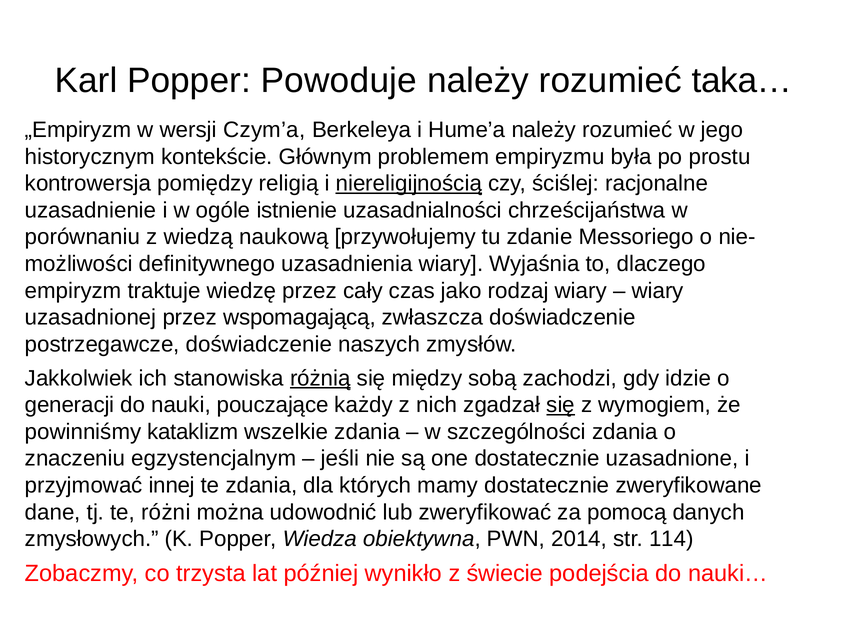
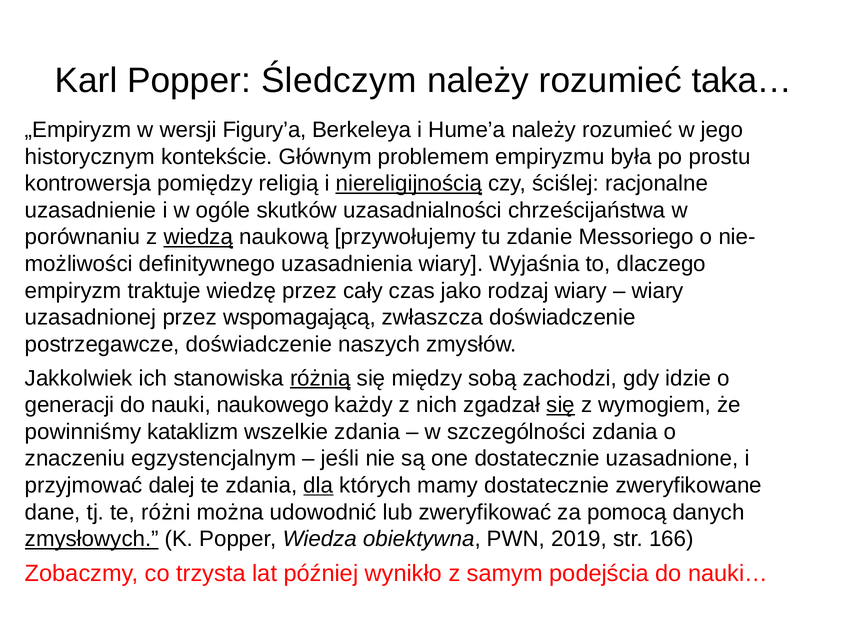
Powoduje: Powoduje -> Śledczym
Czym’a: Czym’a -> Figury’a
istnienie: istnienie -> skutków
wiedzą underline: none -> present
pouczające: pouczające -> naukowego
innej: innej -> dalej
dla underline: none -> present
zmysłowych underline: none -> present
2014: 2014 -> 2019
114: 114 -> 166
świecie: świecie -> samym
